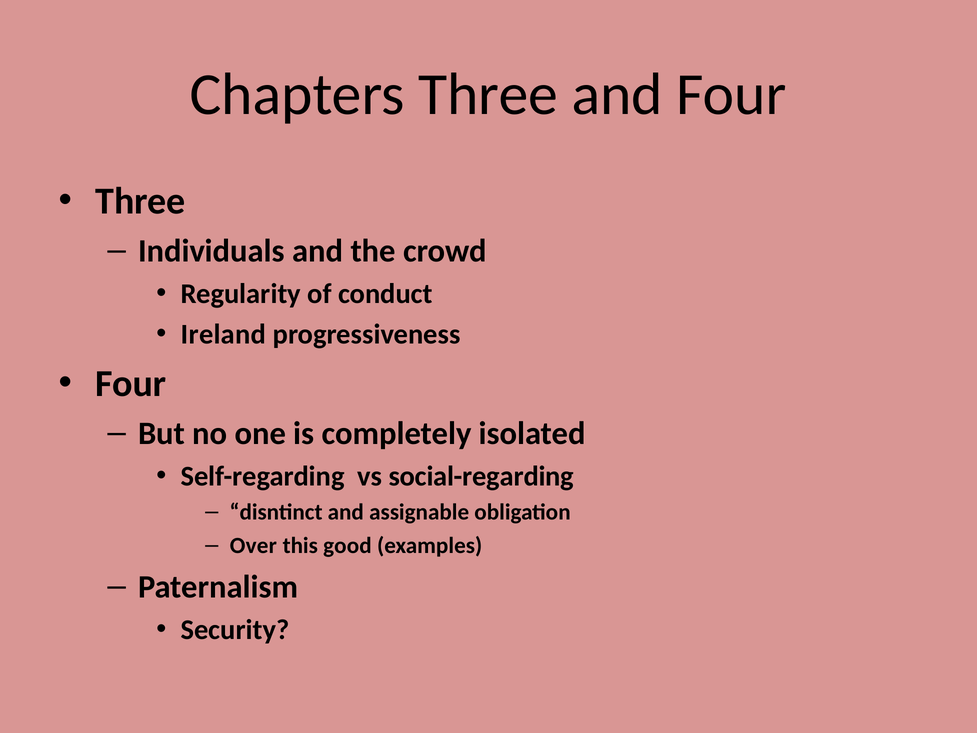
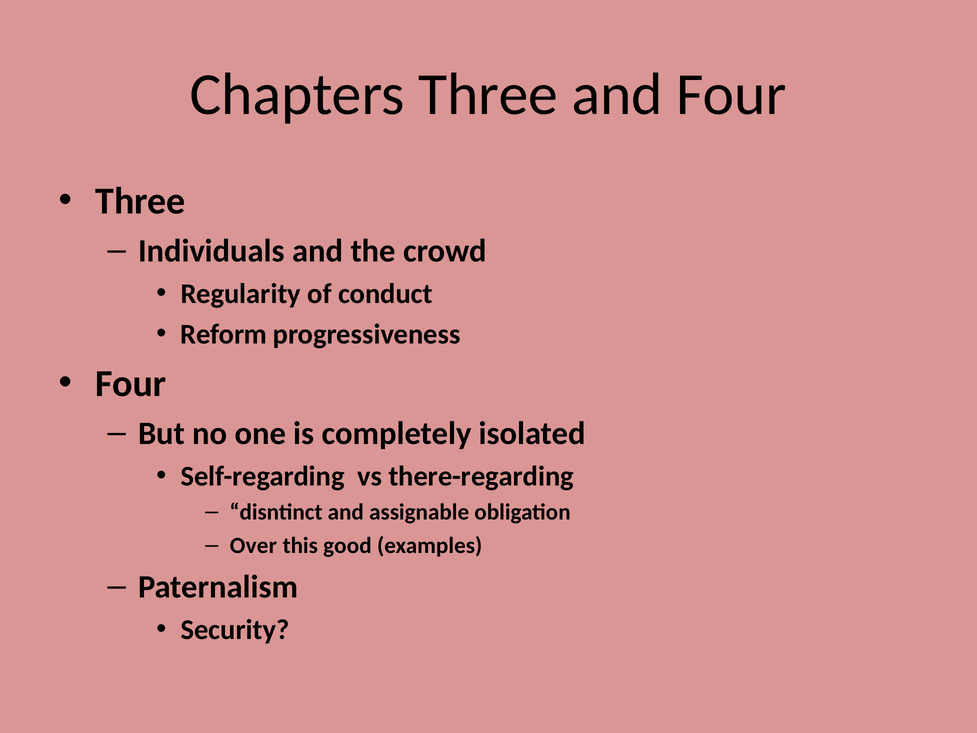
Ireland: Ireland -> Reform
social-regarding: social-regarding -> there-regarding
